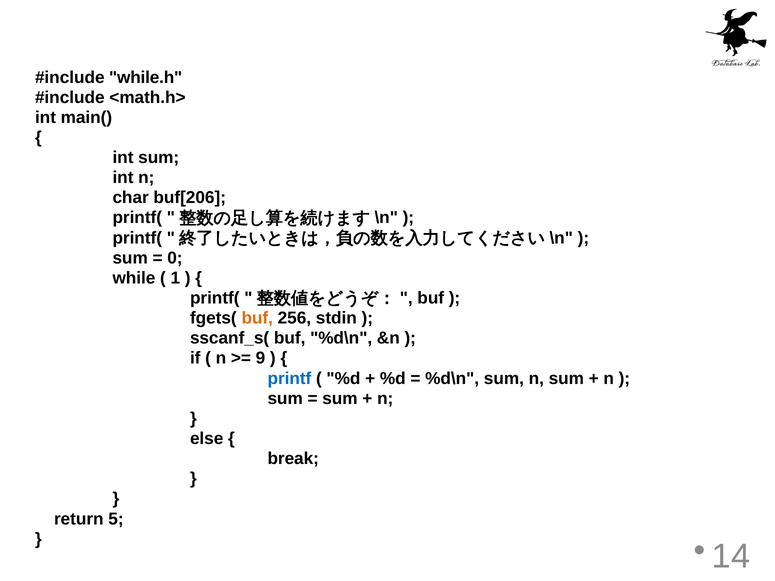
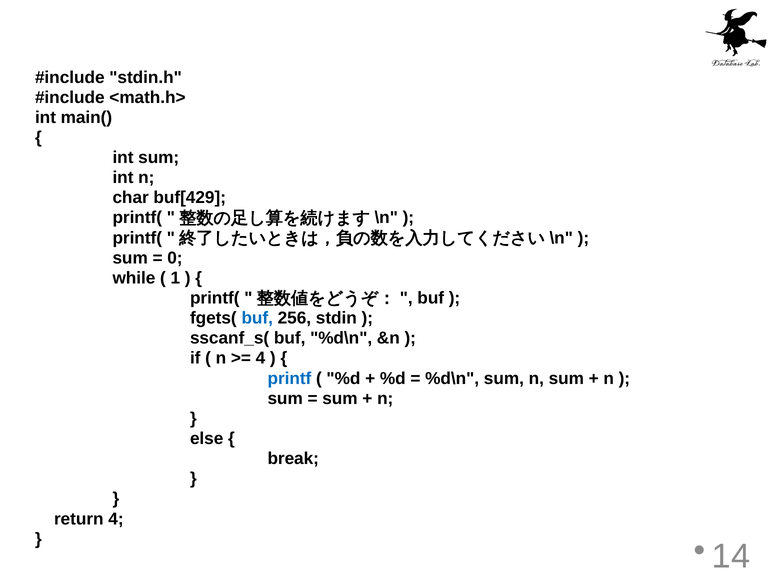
while.h: while.h -> stdin.h
buf[206: buf[206 -> buf[429
buf at (257, 318) colour: orange -> blue
9 at (260, 358): 9 -> 4
return 5: 5 -> 4
